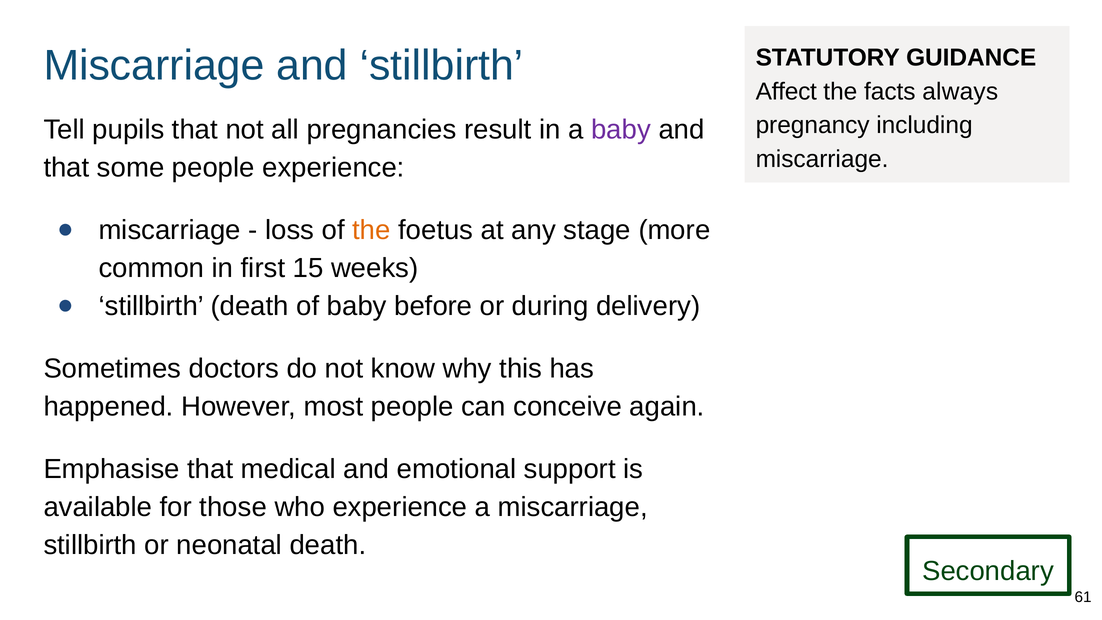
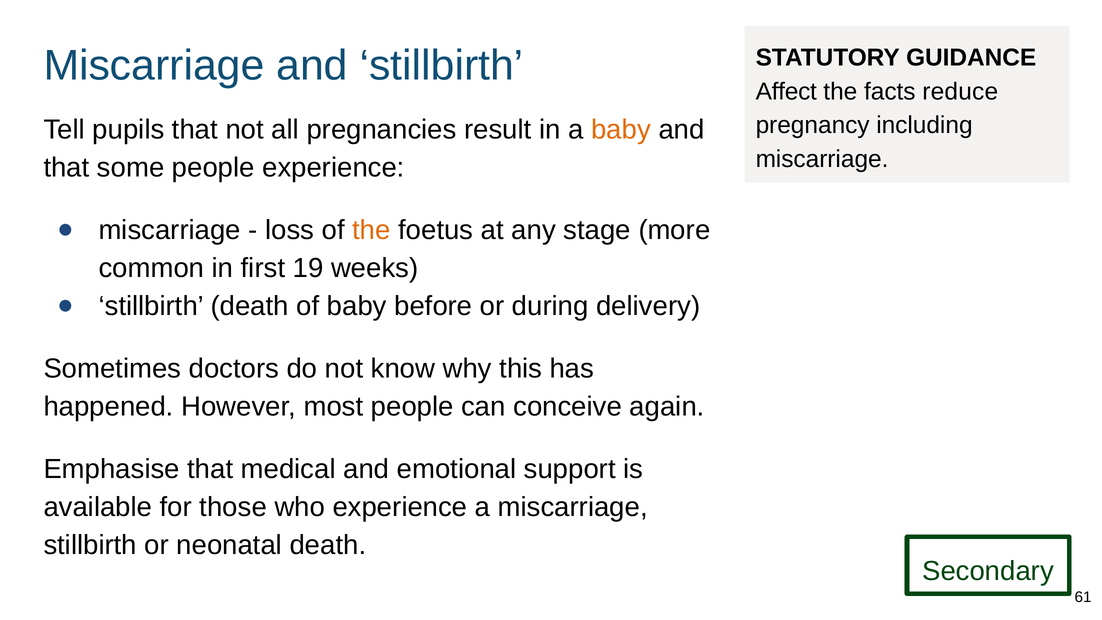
always: always -> reduce
baby at (621, 130) colour: purple -> orange
15: 15 -> 19
